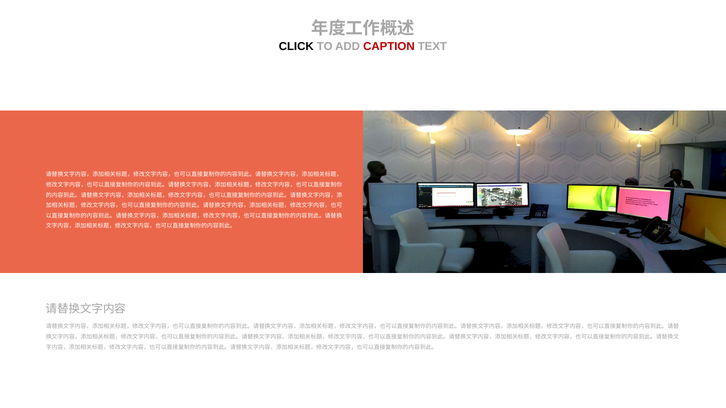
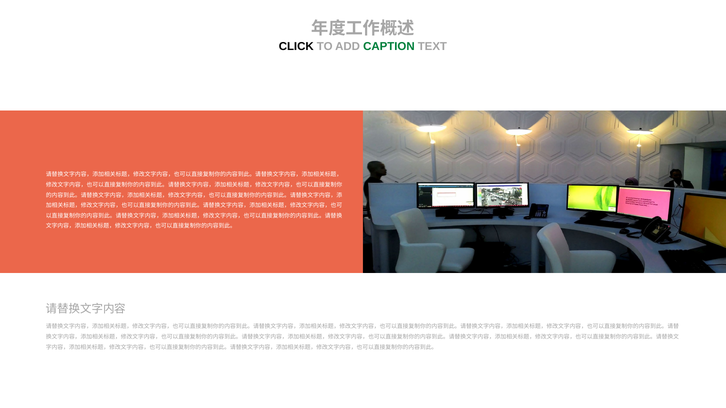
CAPTION colour: red -> green
